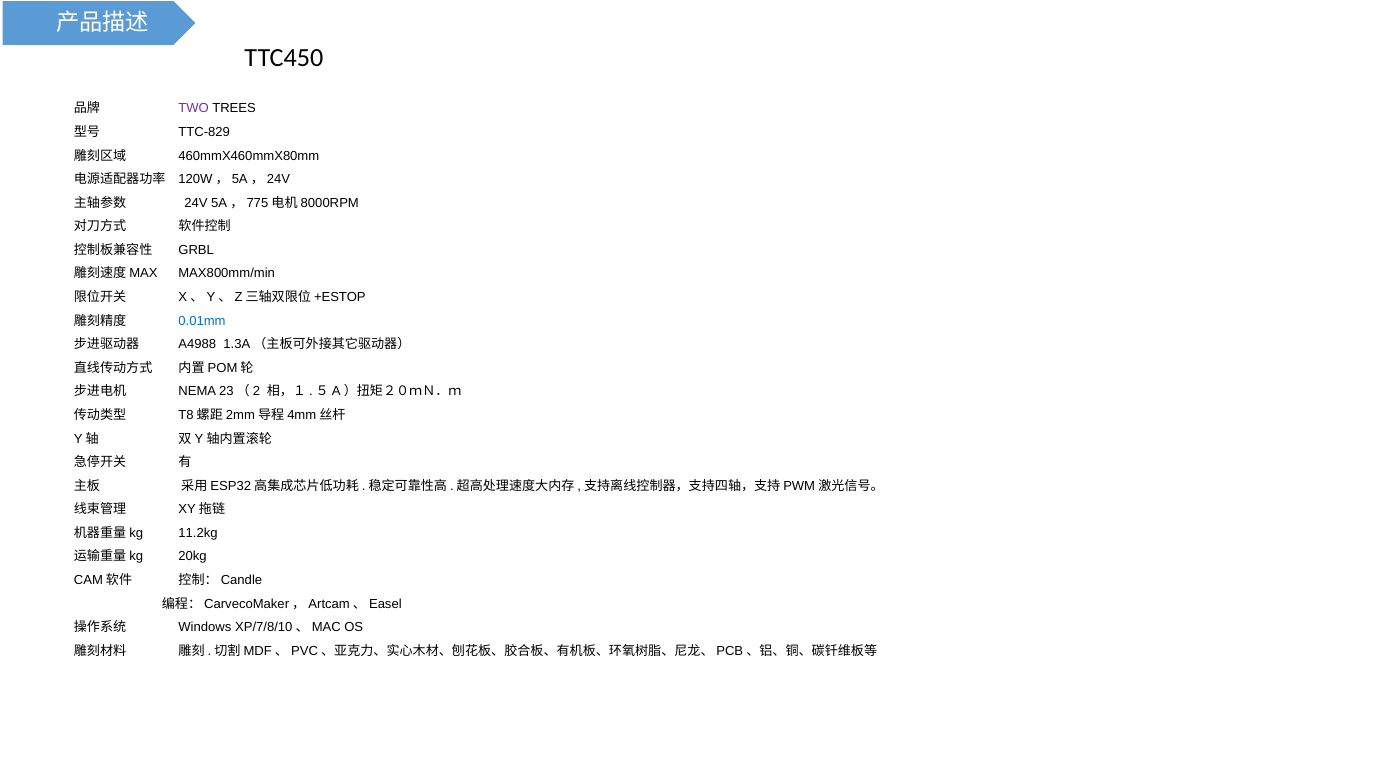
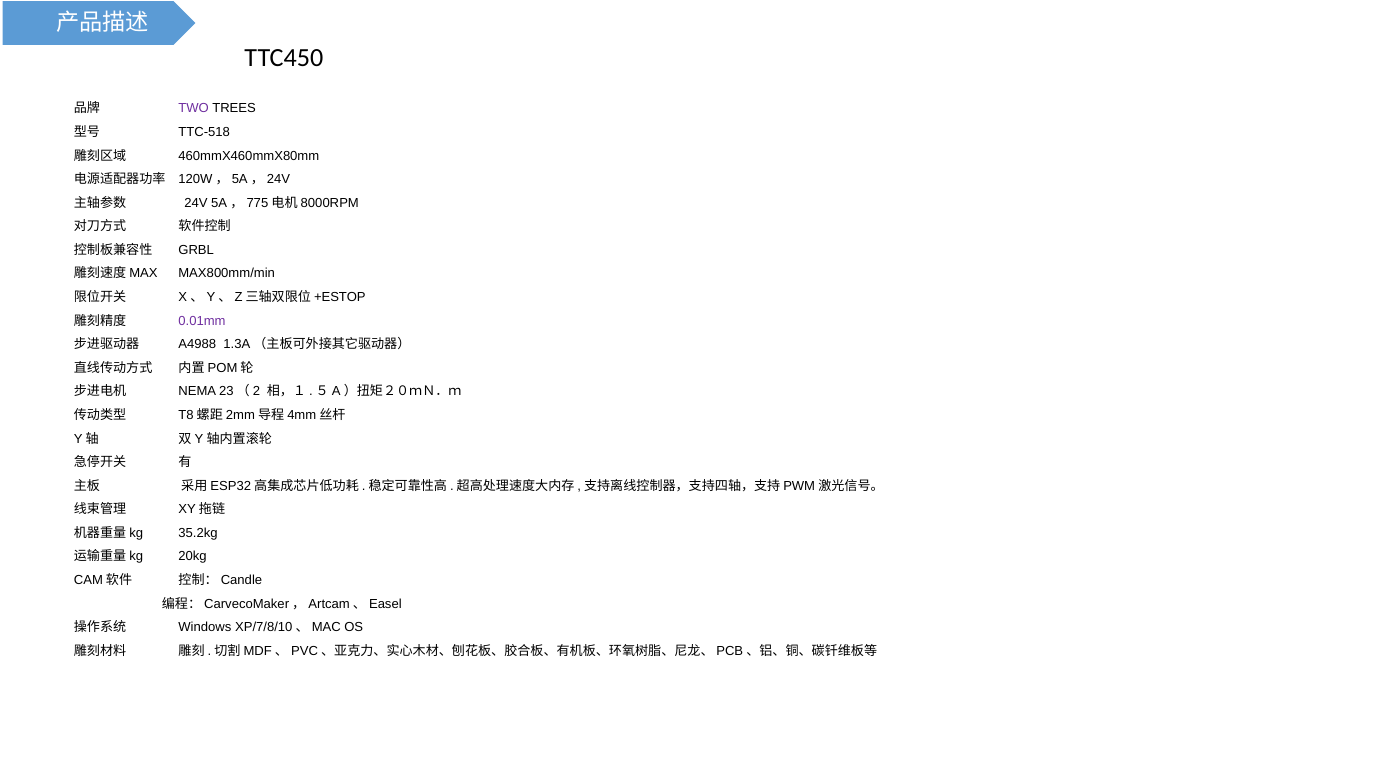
TTC-829: TTC-829 -> TTC-518
0.01mm colour: blue -> purple
11.2kg: 11.2kg -> 35.2kg
